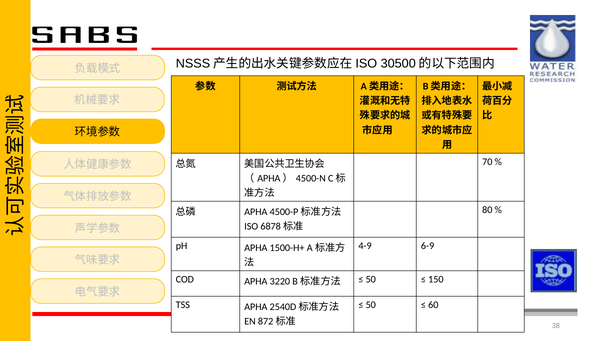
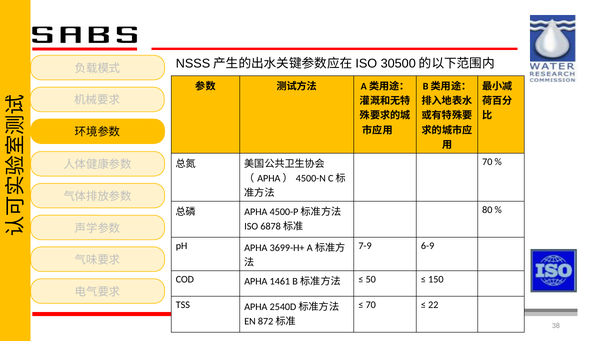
1500-H+: 1500-H+ -> 3699-H+
4-9: 4-9 -> 7-9
3220: 3220 -> 1461
50 at (371, 305): 50 -> 70
60: 60 -> 22
